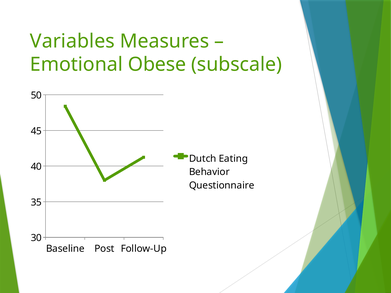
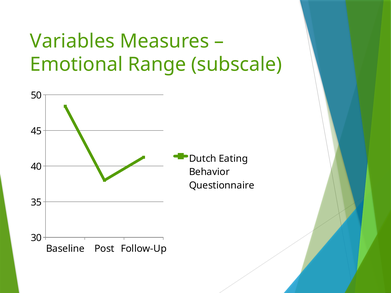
Obese: Obese -> Range
